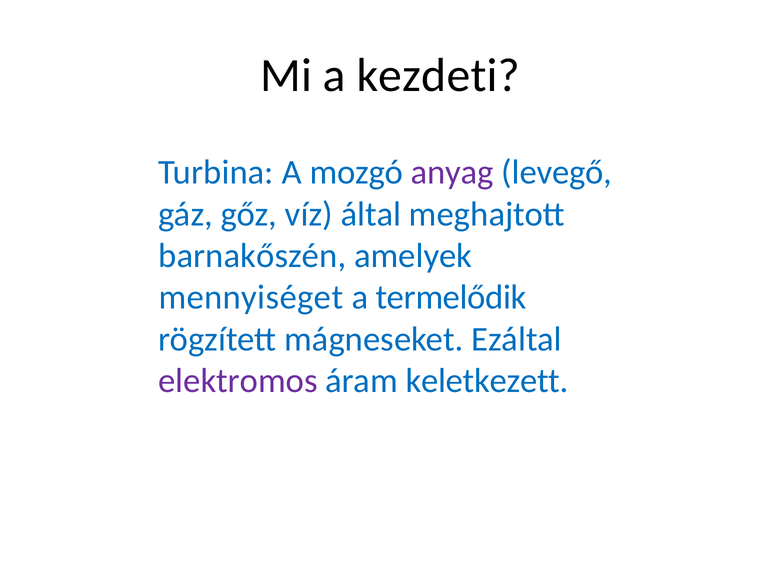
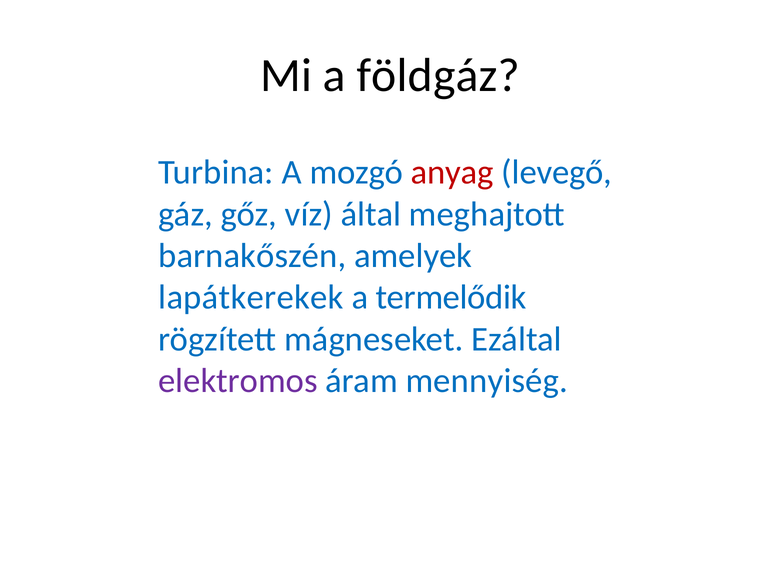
kezdeti: kezdeti -> földgáz
anyag colour: purple -> red
mennyiséget: mennyiséget -> lapátkerekek
keletkezett: keletkezett -> mennyiség
